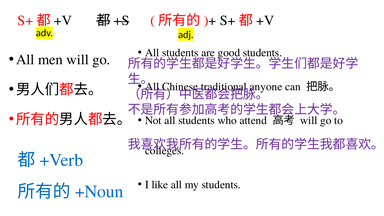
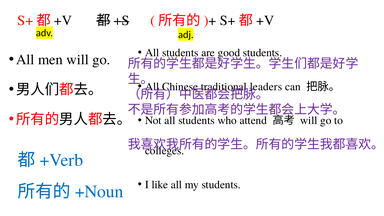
anyone: anyone -> leaders
